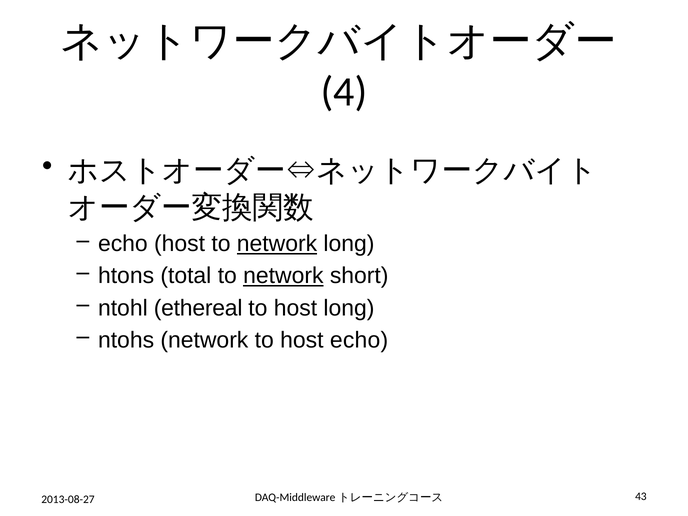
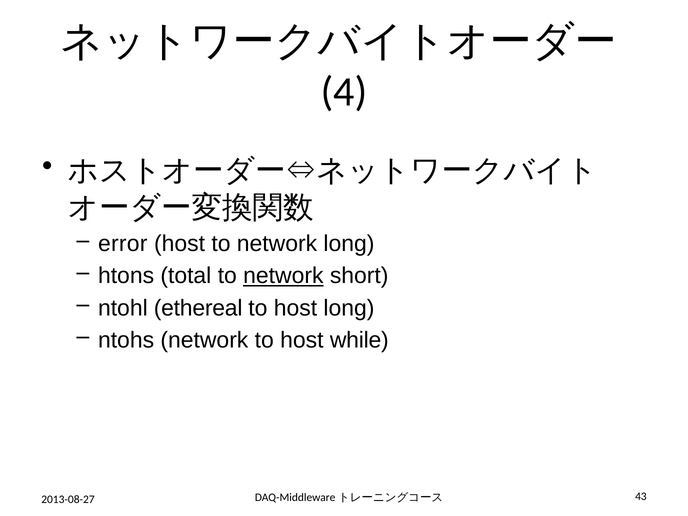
echo at (123, 244): echo -> error
network at (277, 244) underline: present -> none
host echo: echo -> while
